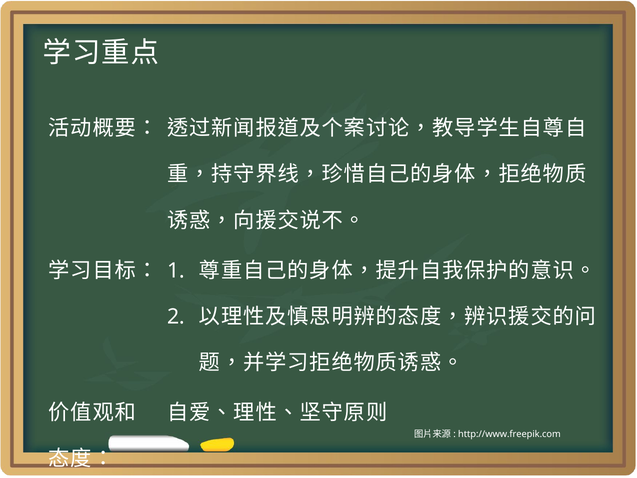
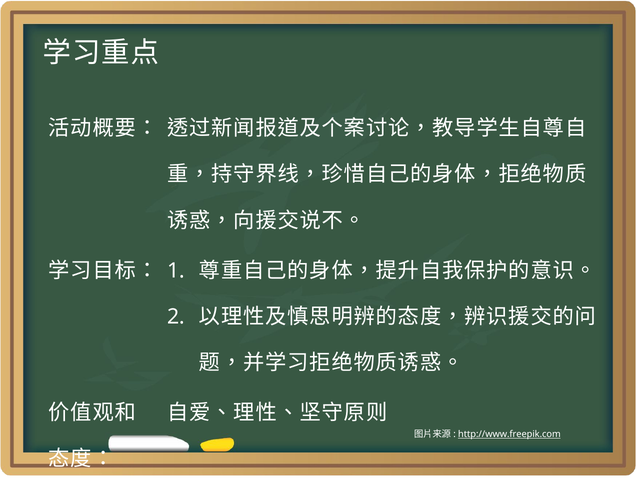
http://www.freepik.com underline: none -> present
